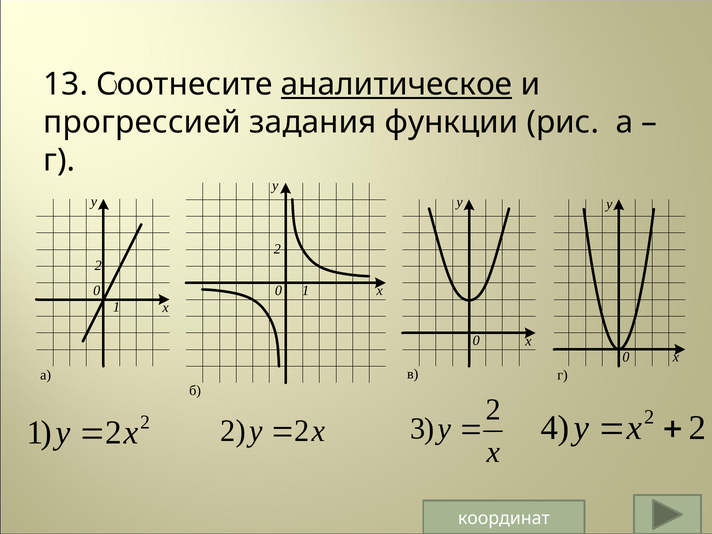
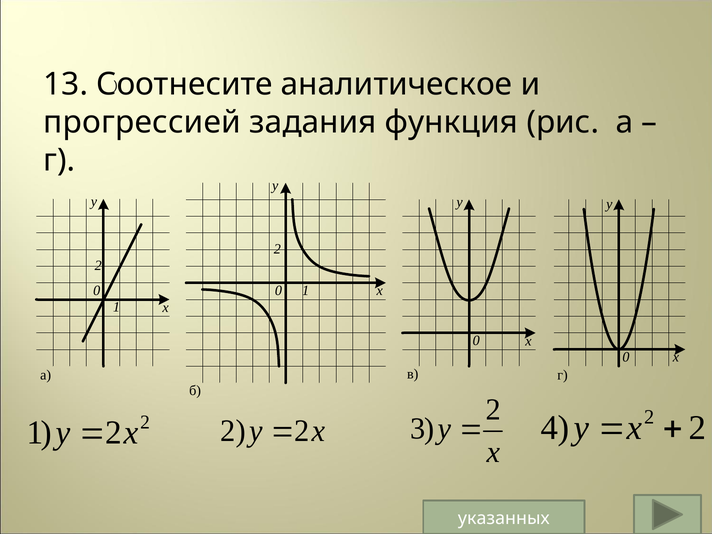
аналитическое underline: present -> none
функции: функции -> функция
координат: координат -> указанных
